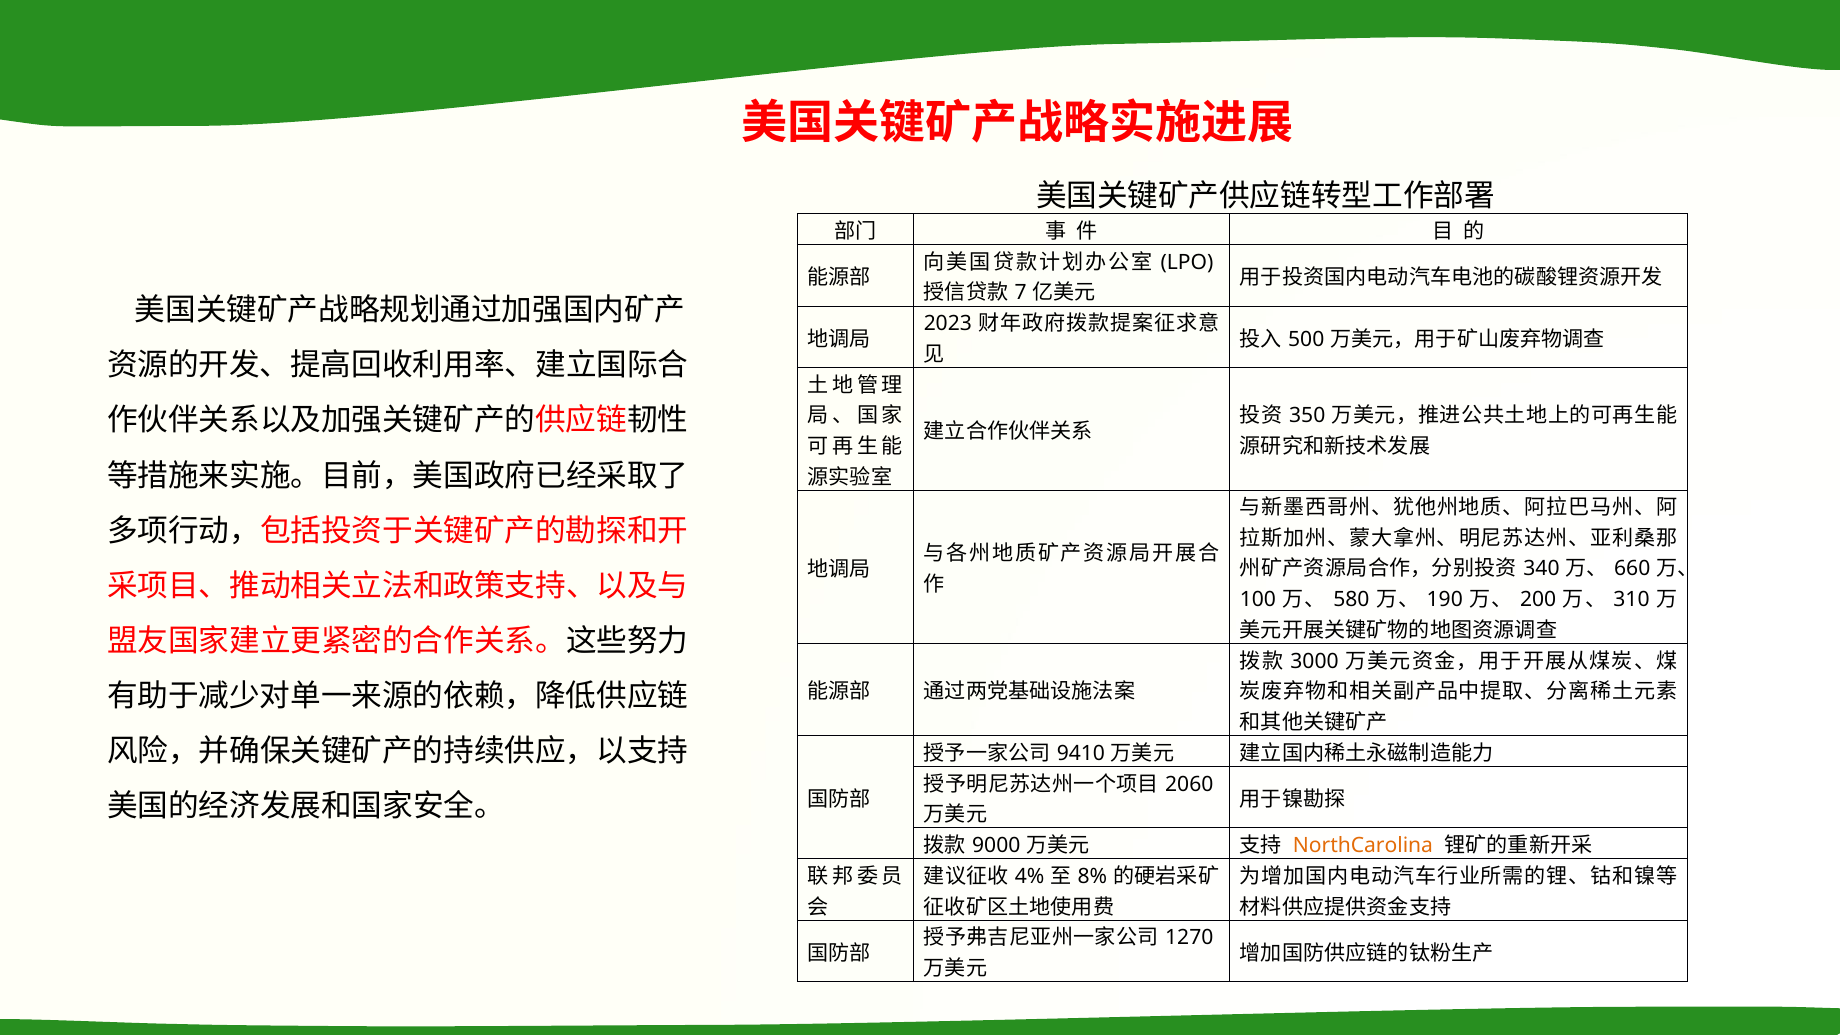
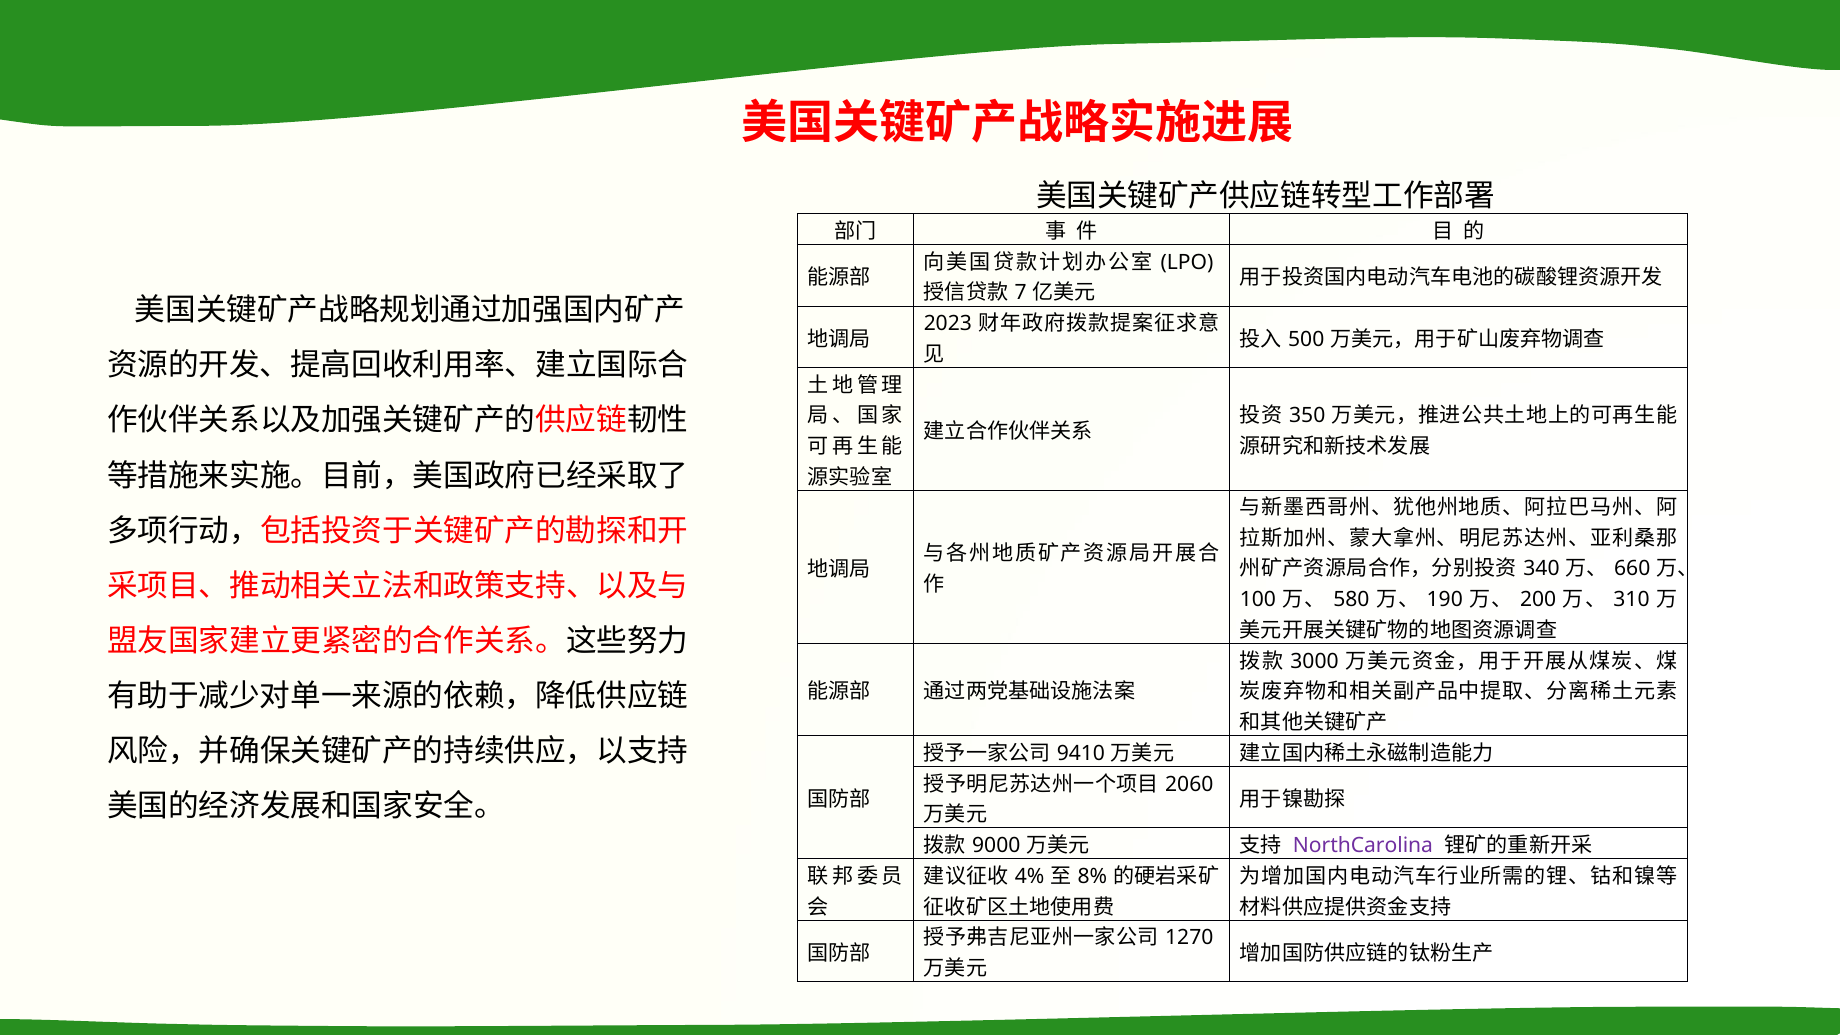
NorthCarolina colour: orange -> purple
